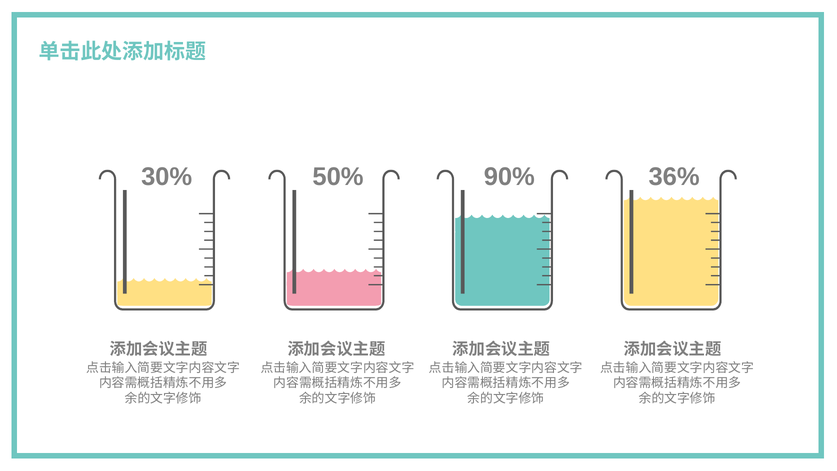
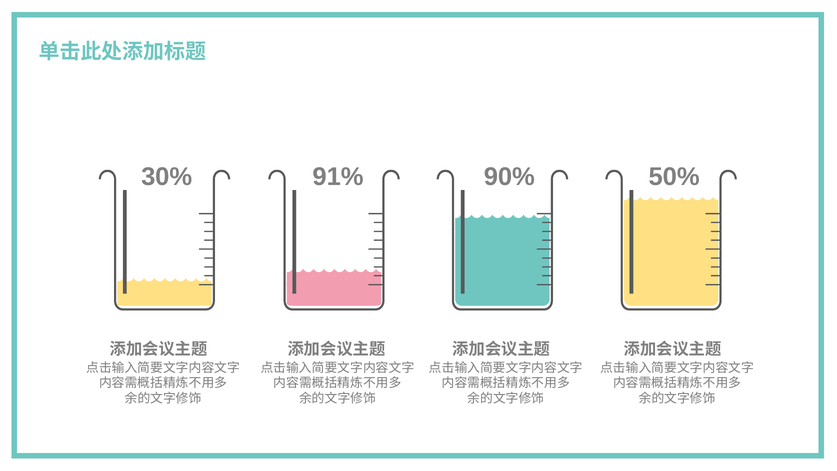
50%: 50% -> 91%
36%: 36% -> 50%
